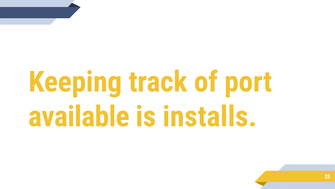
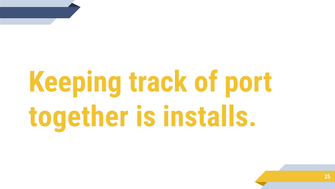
available: available -> together
